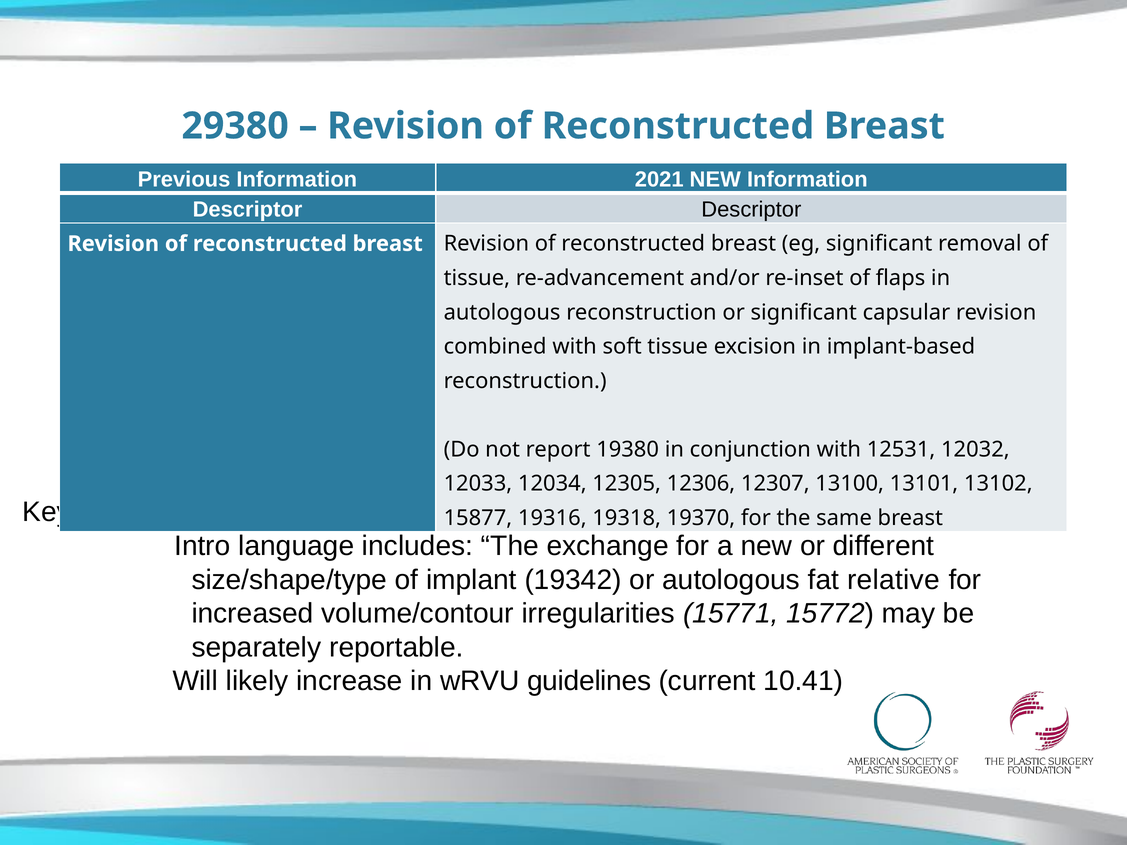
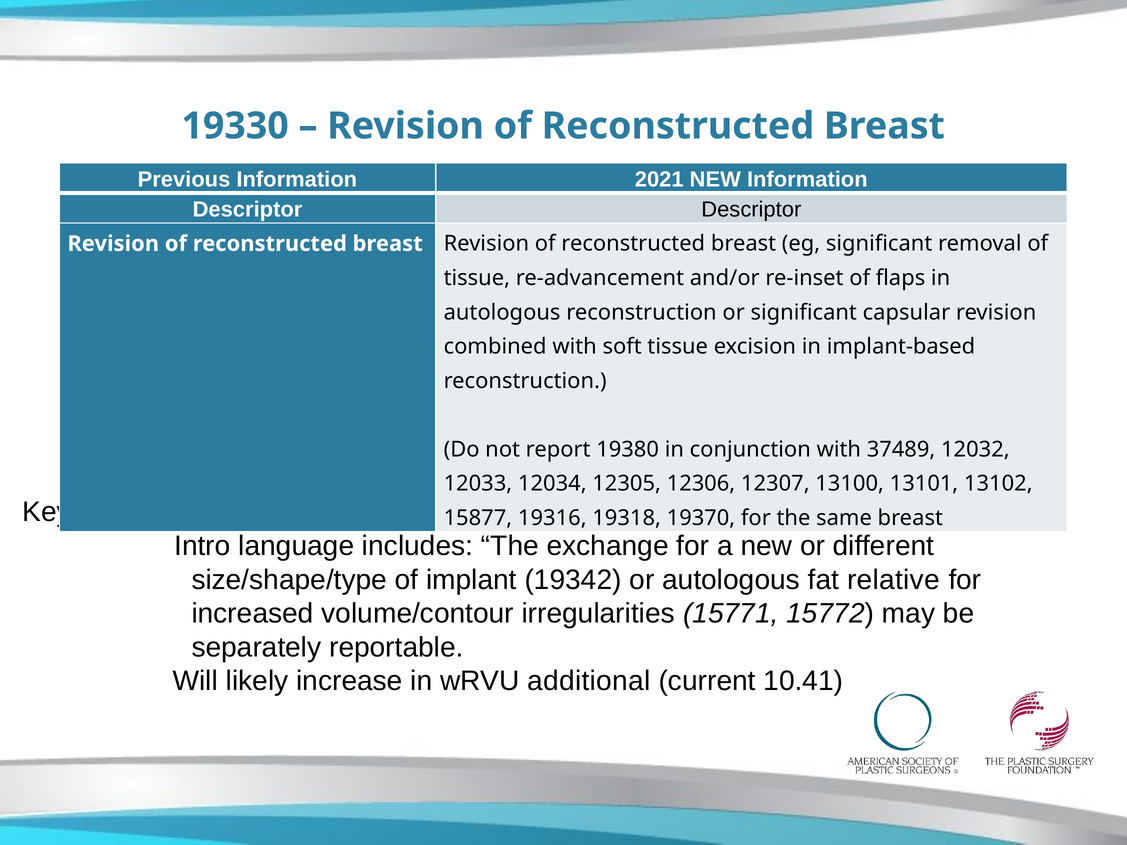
29380: 29380 -> 19330
12531: 12531 -> 37489
guidelines: guidelines -> additional
